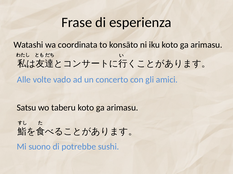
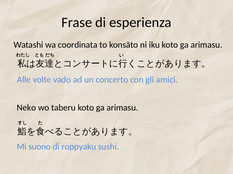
Satsu: Satsu -> Neko
potrebbe: potrebbe -> roppyaku
